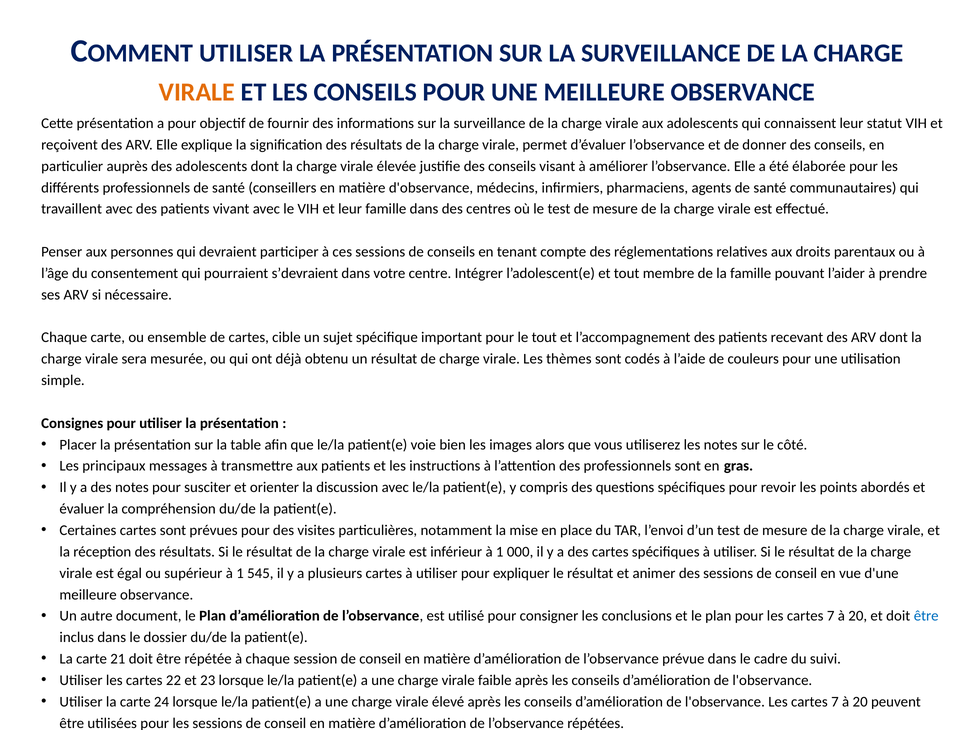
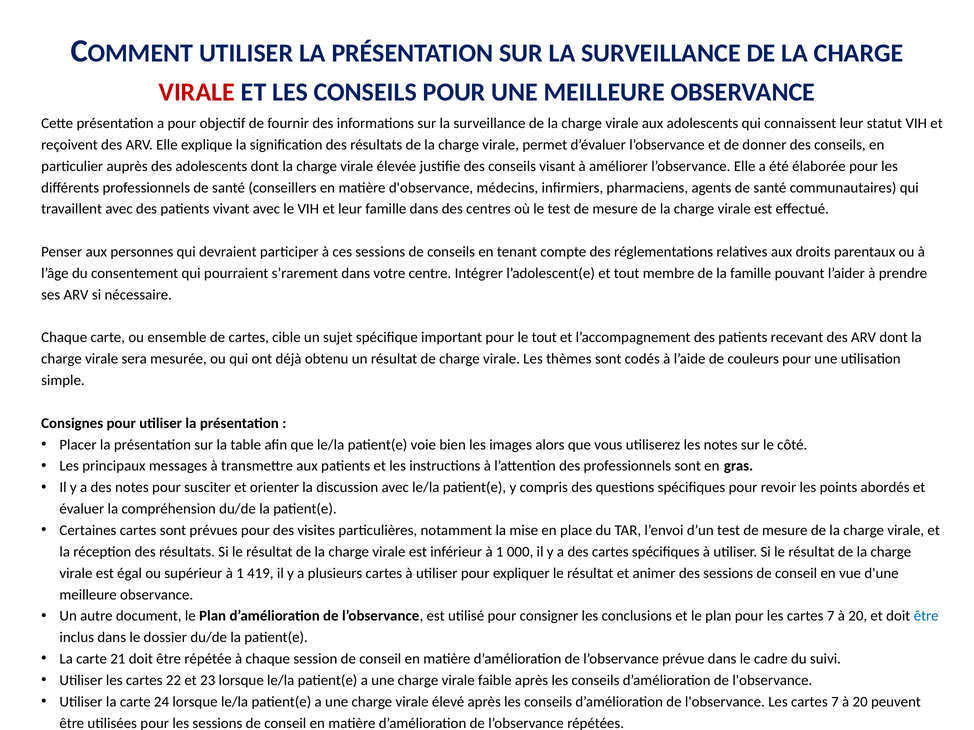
VIRALE at (197, 92) colour: orange -> red
s’devraient: s’devraient -> s’rarement
545: 545 -> 419
